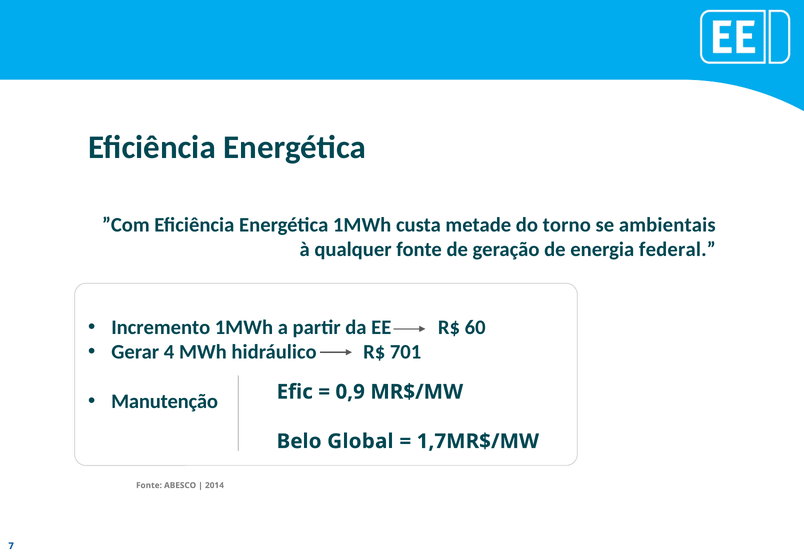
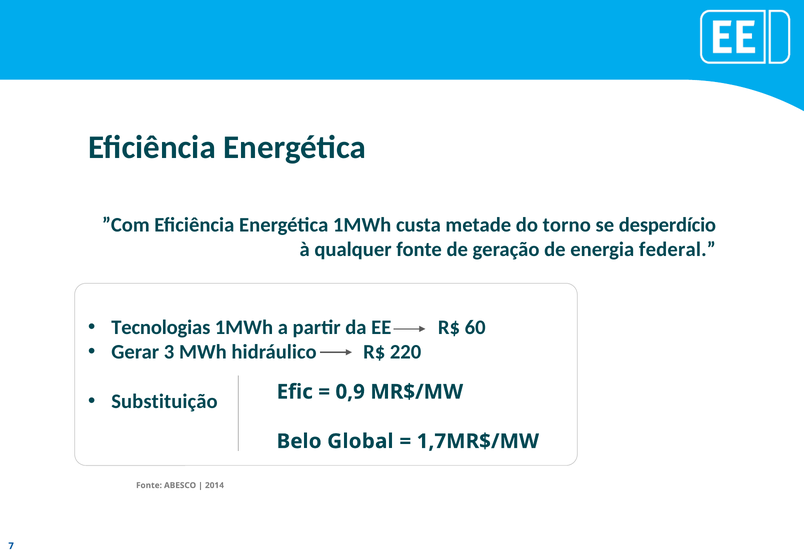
ambientais: ambientais -> desperdício
Incremento: Incremento -> Tecnologias
4: 4 -> 3
701: 701 -> 220
Manutenção: Manutenção -> Substituição
